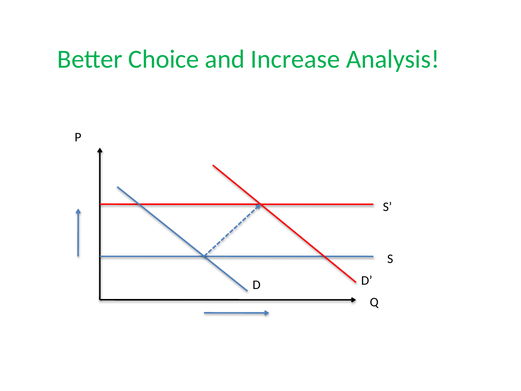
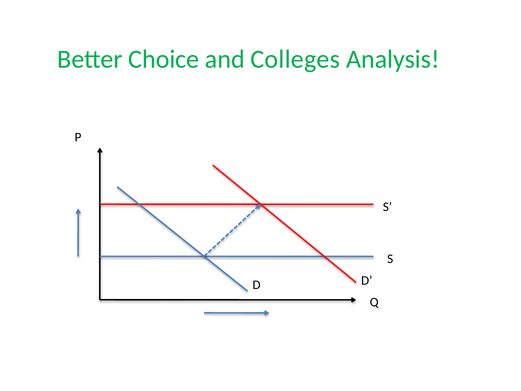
Increase: Increase -> Colleges
